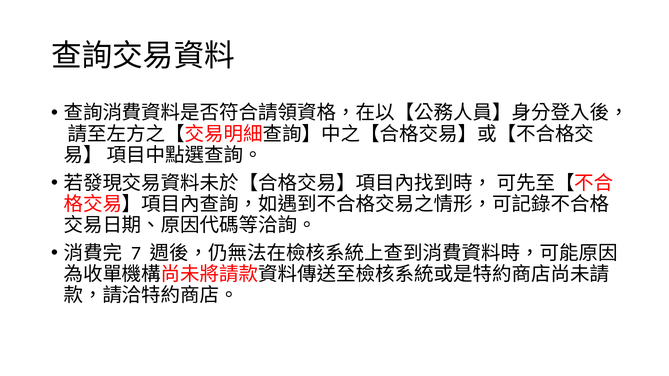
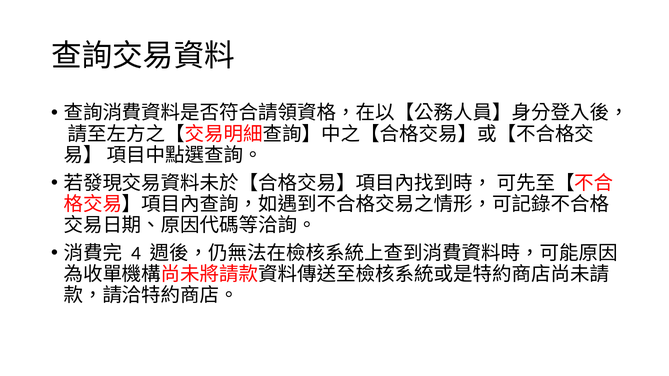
7: 7 -> 4
